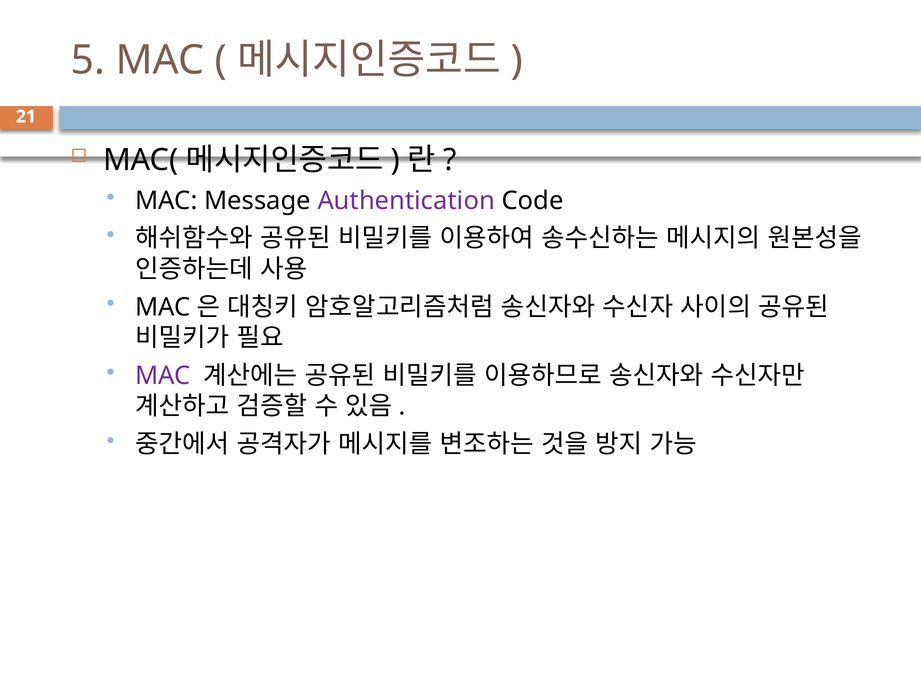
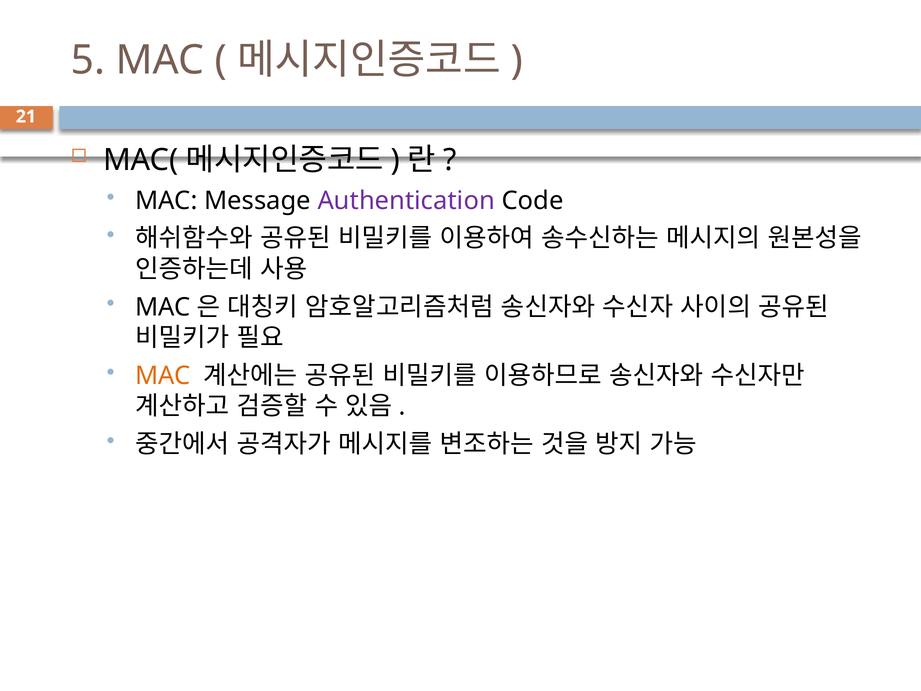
MAC at (163, 375) colour: purple -> orange
